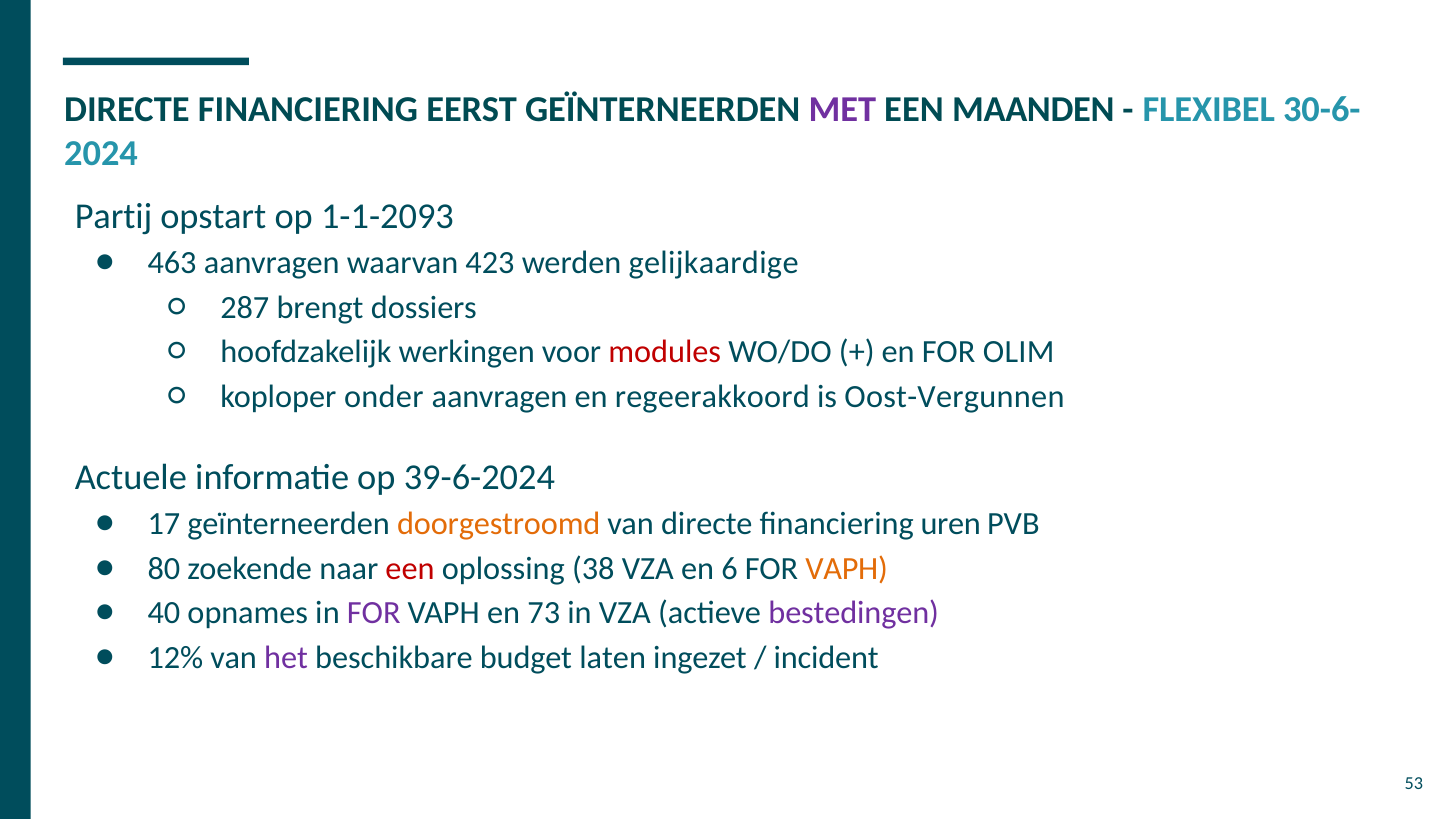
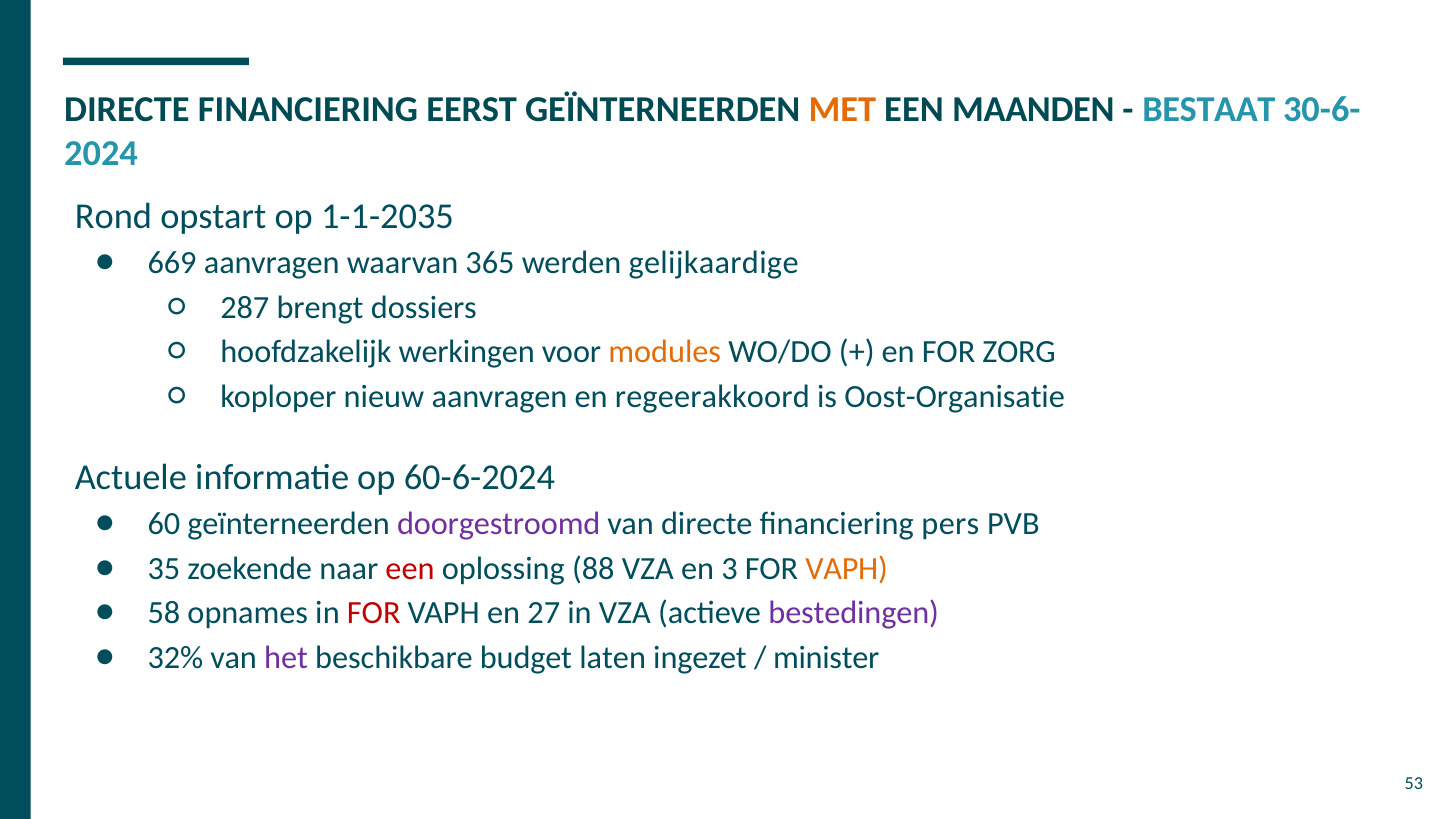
MET colour: purple -> orange
FLEXIBEL: FLEXIBEL -> BESTAAT
Partij: Partij -> Rond
1-1-2093: 1-1-2093 -> 1-1-2035
463: 463 -> 669
423: 423 -> 365
modules colour: red -> orange
OLIM: OLIM -> ZORG
onder: onder -> nieuw
Oost-Vergunnen: Oost-Vergunnen -> Oost-Organisatie
39-6-2024: 39-6-2024 -> 60-6-2024
17: 17 -> 60
doorgestroomd colour: orange -> purple
uren: uren -> pers
80: 80 -> 35
38: 38 -> 88
6: 6 -> 3
40: 40 -> 58
FOR at (374, 613) colour: purple -> red
73: 73 -> 27
12%: 12% -> 32%
incident: incident -> minister
